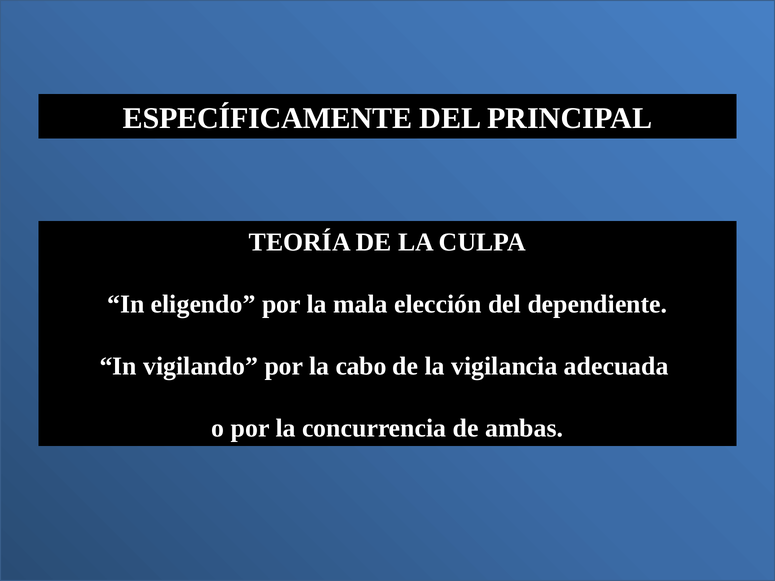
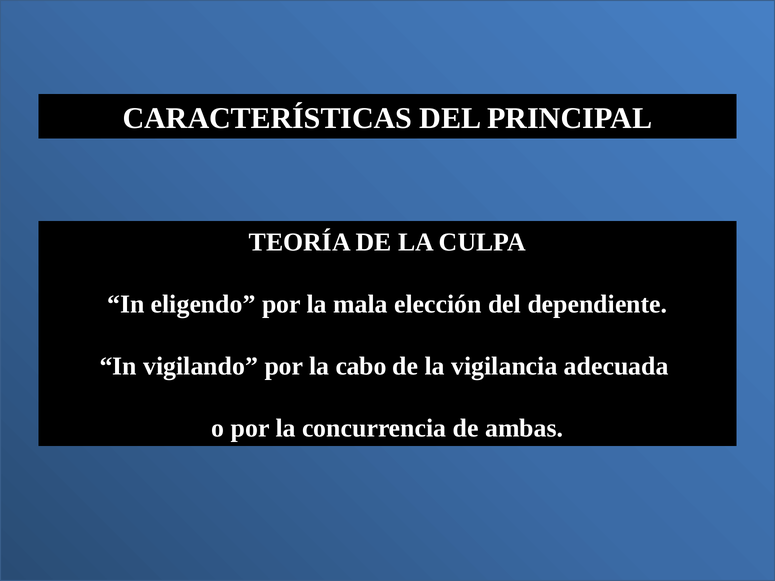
ESPECÍFICAMENTE: ESPECÍFICAMENTE -> CARACTERÍSTICAS
